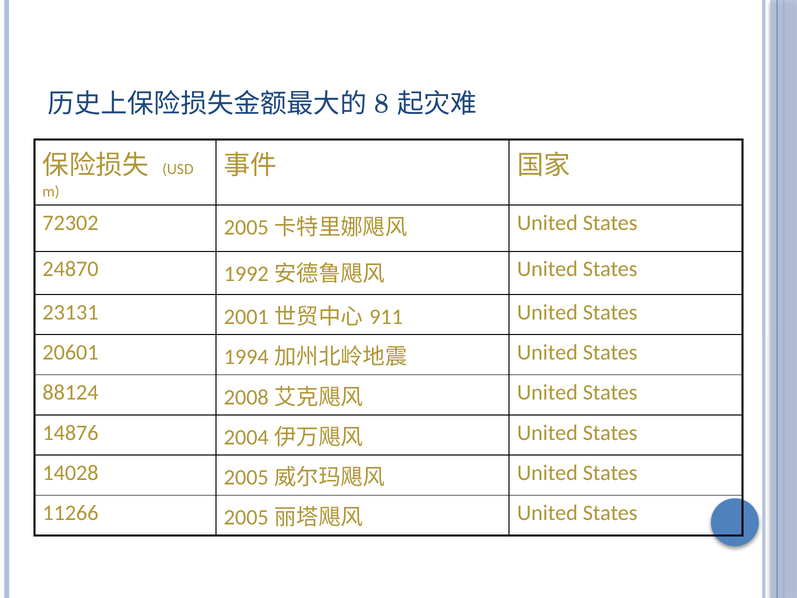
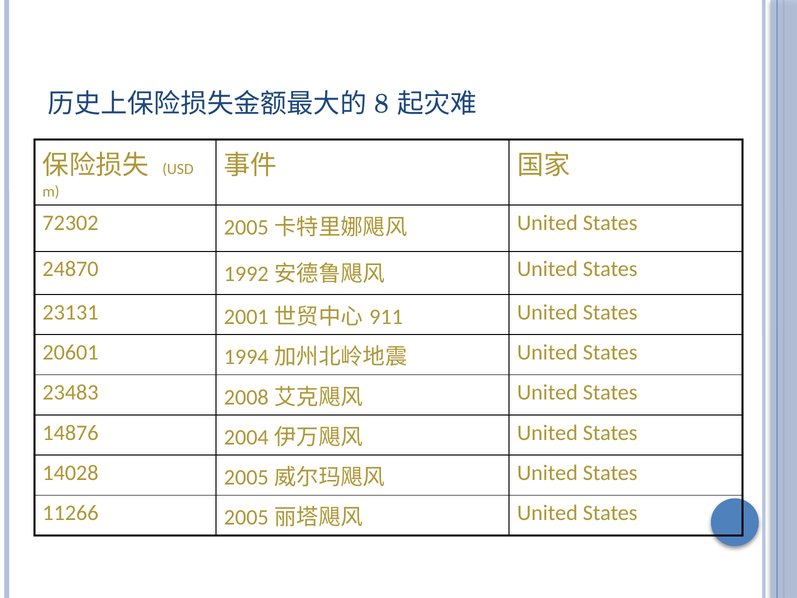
88124: 88124 -> 23483
